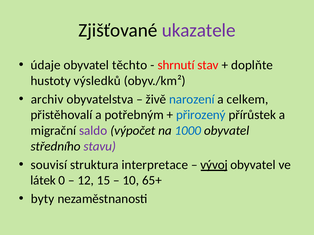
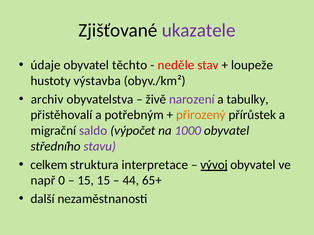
shrnutí: shrnutí -> neděle
doplňte: doplňte -> loupeže
výsledků: výsledků -> výstavba
narození colour: blue -> purple
celkem: celkem -> tabulky
přirozený colour: blue -> orange
1000 colour: blue -> purple
souvisí: souvisí -> celkem
látek: látek -> např
12 at (86, 181): 12 -> 15
10: 10 -> 44
byty: byty -> další
